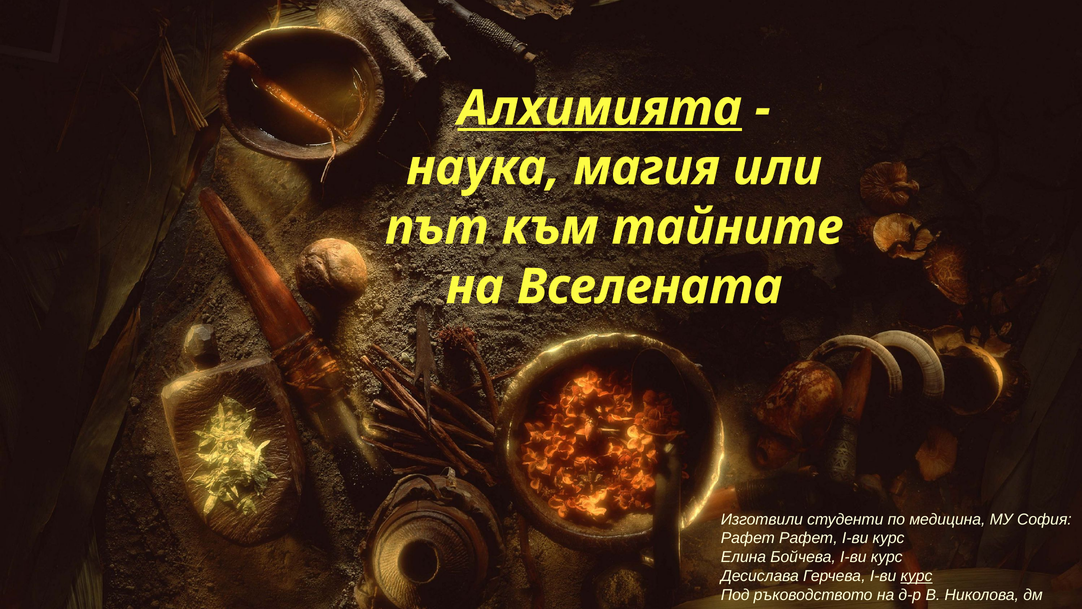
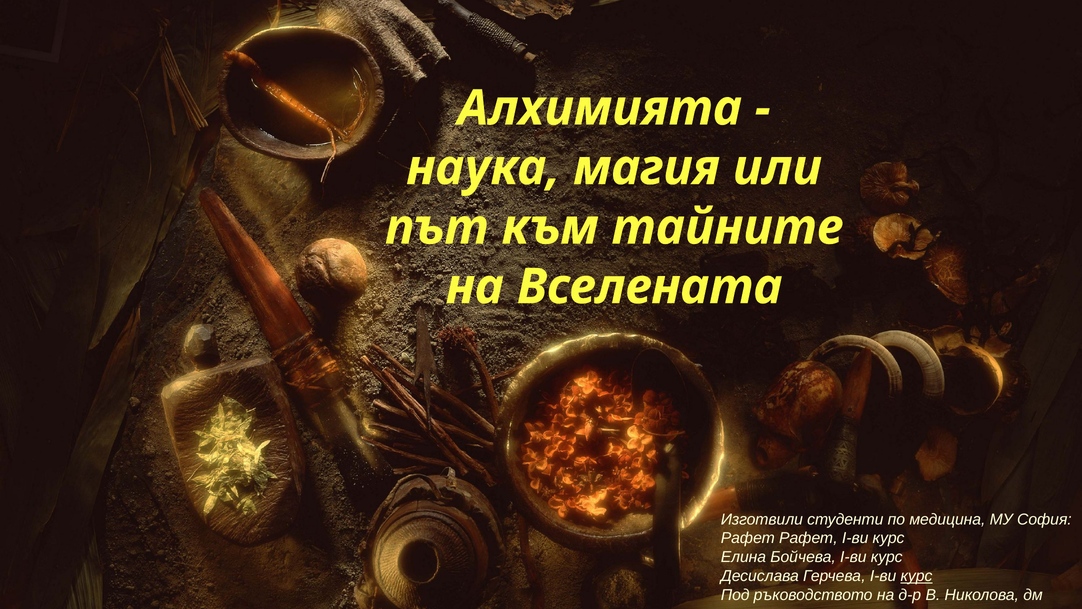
Алхимията underline: present -> none
